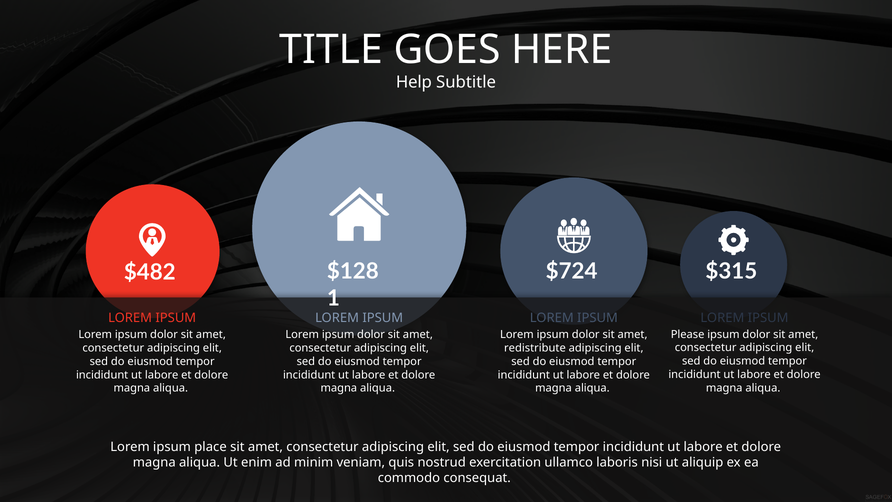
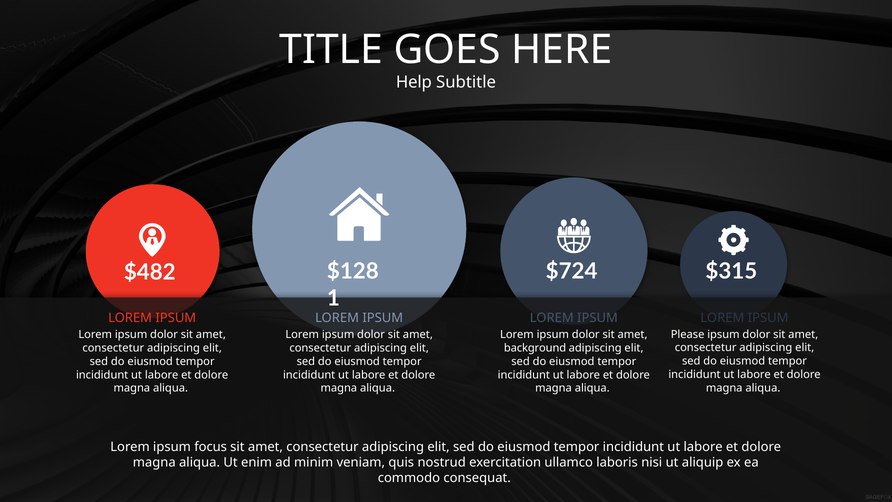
redistribute: redistribute -> background
place: place -> focus
